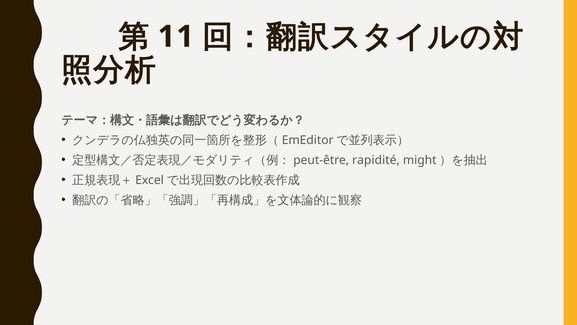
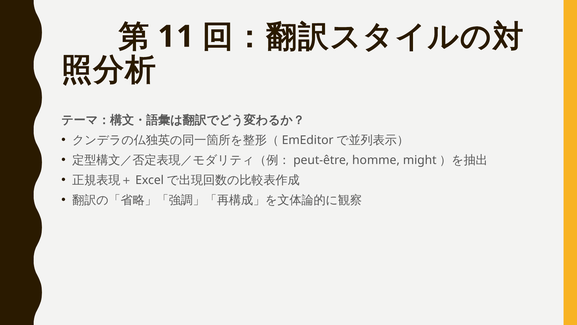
rapidité: rapidité -> homme
